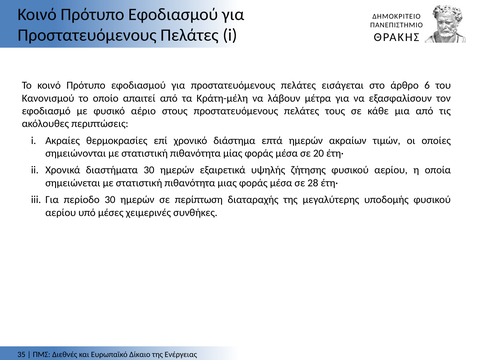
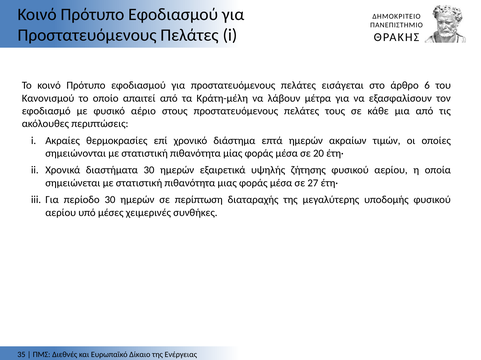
28: 28 -> 27
